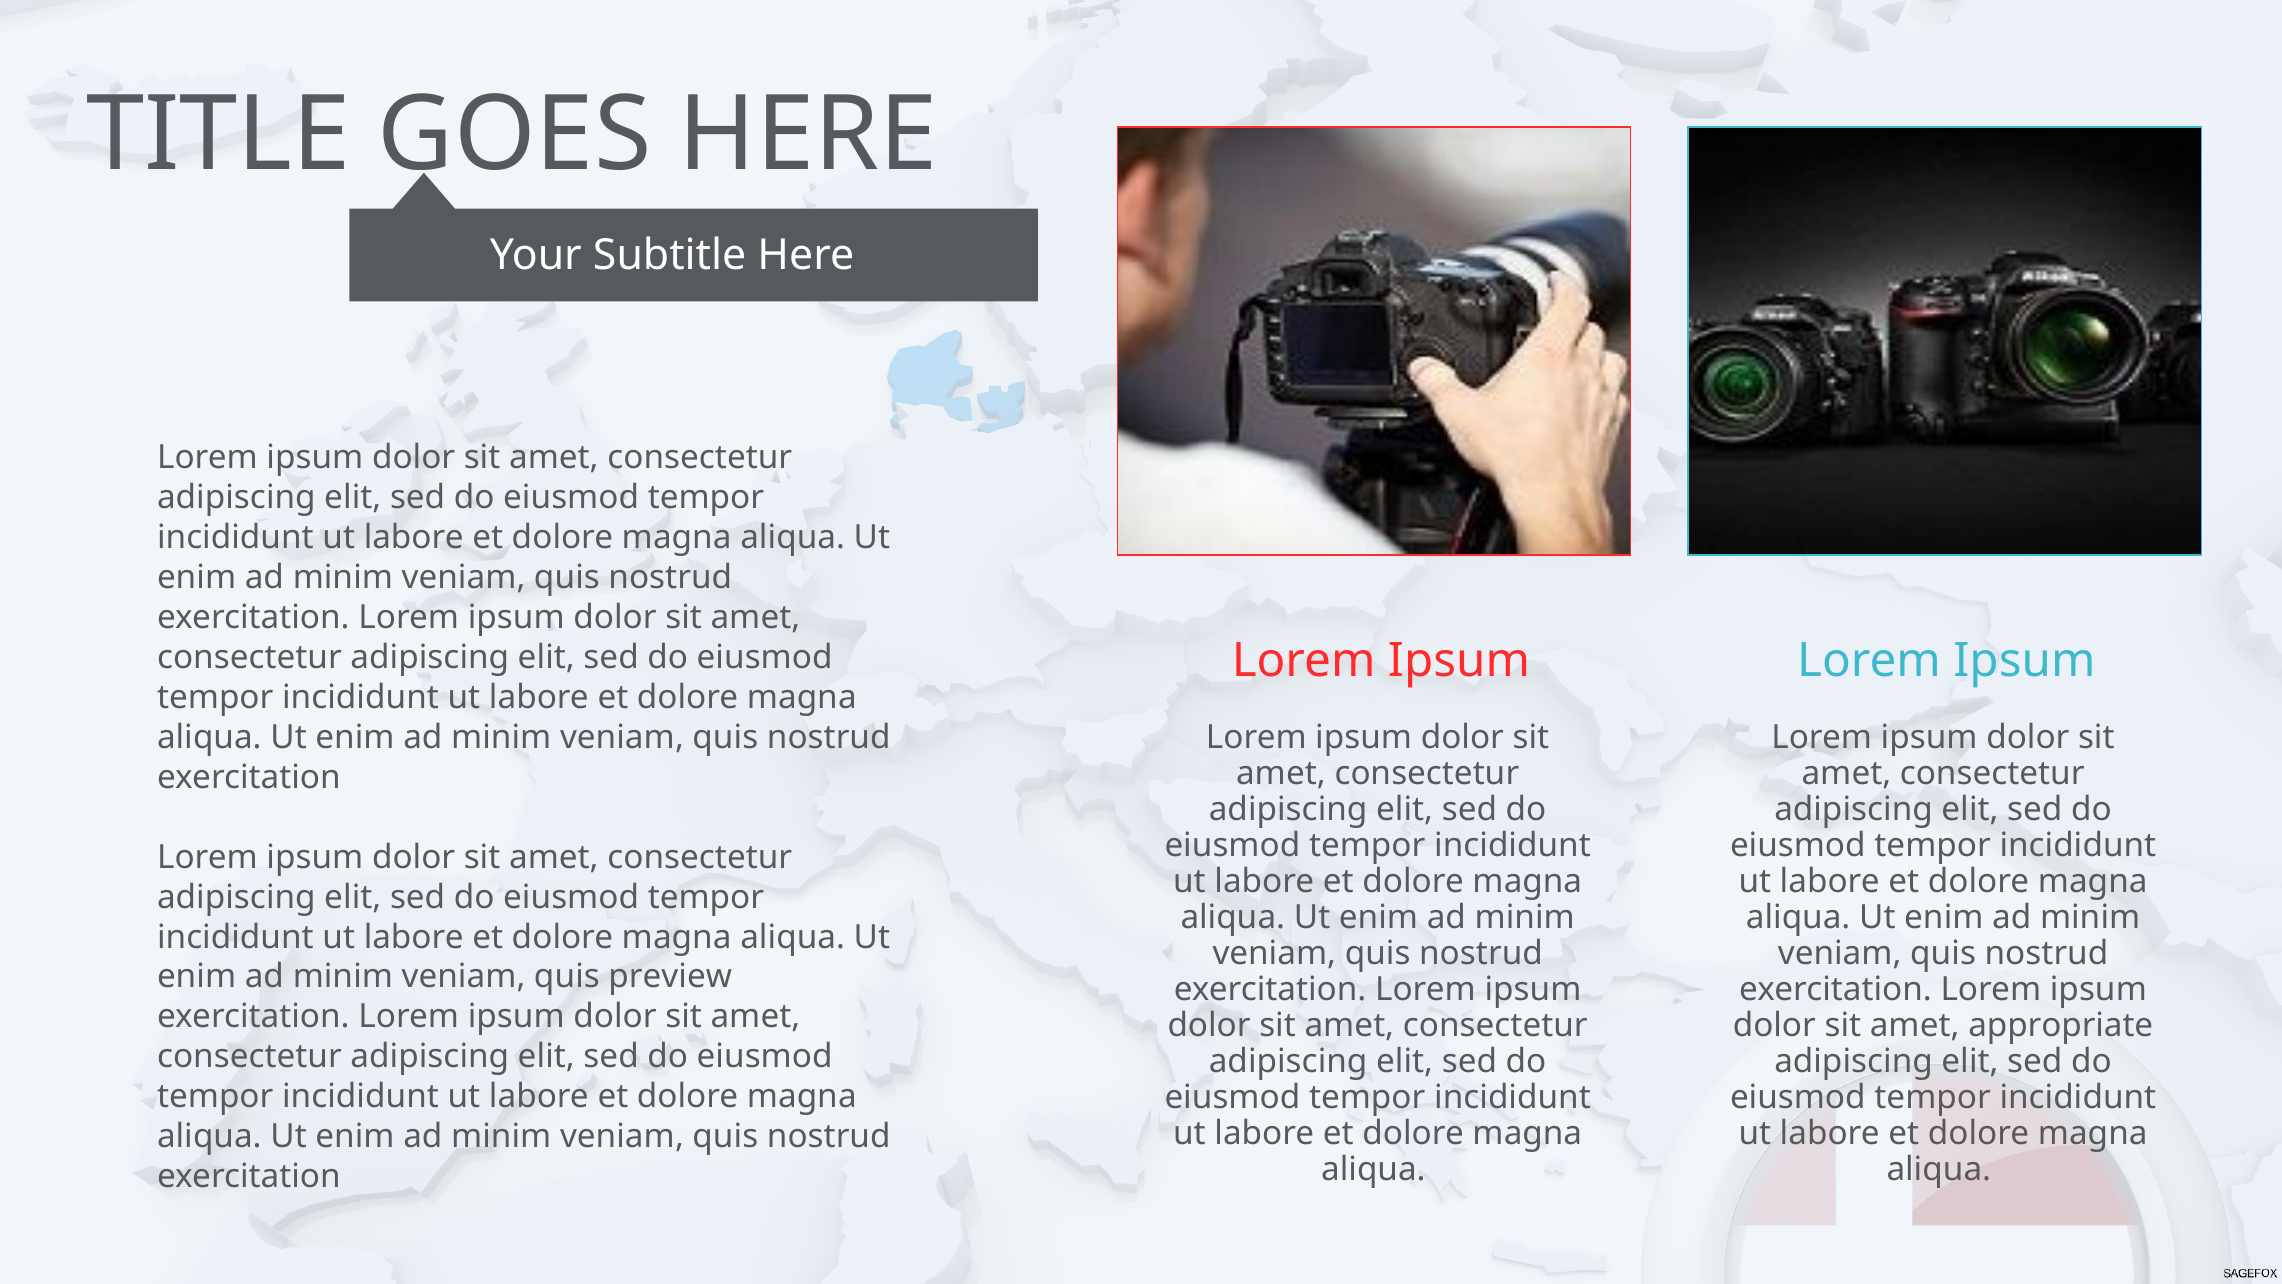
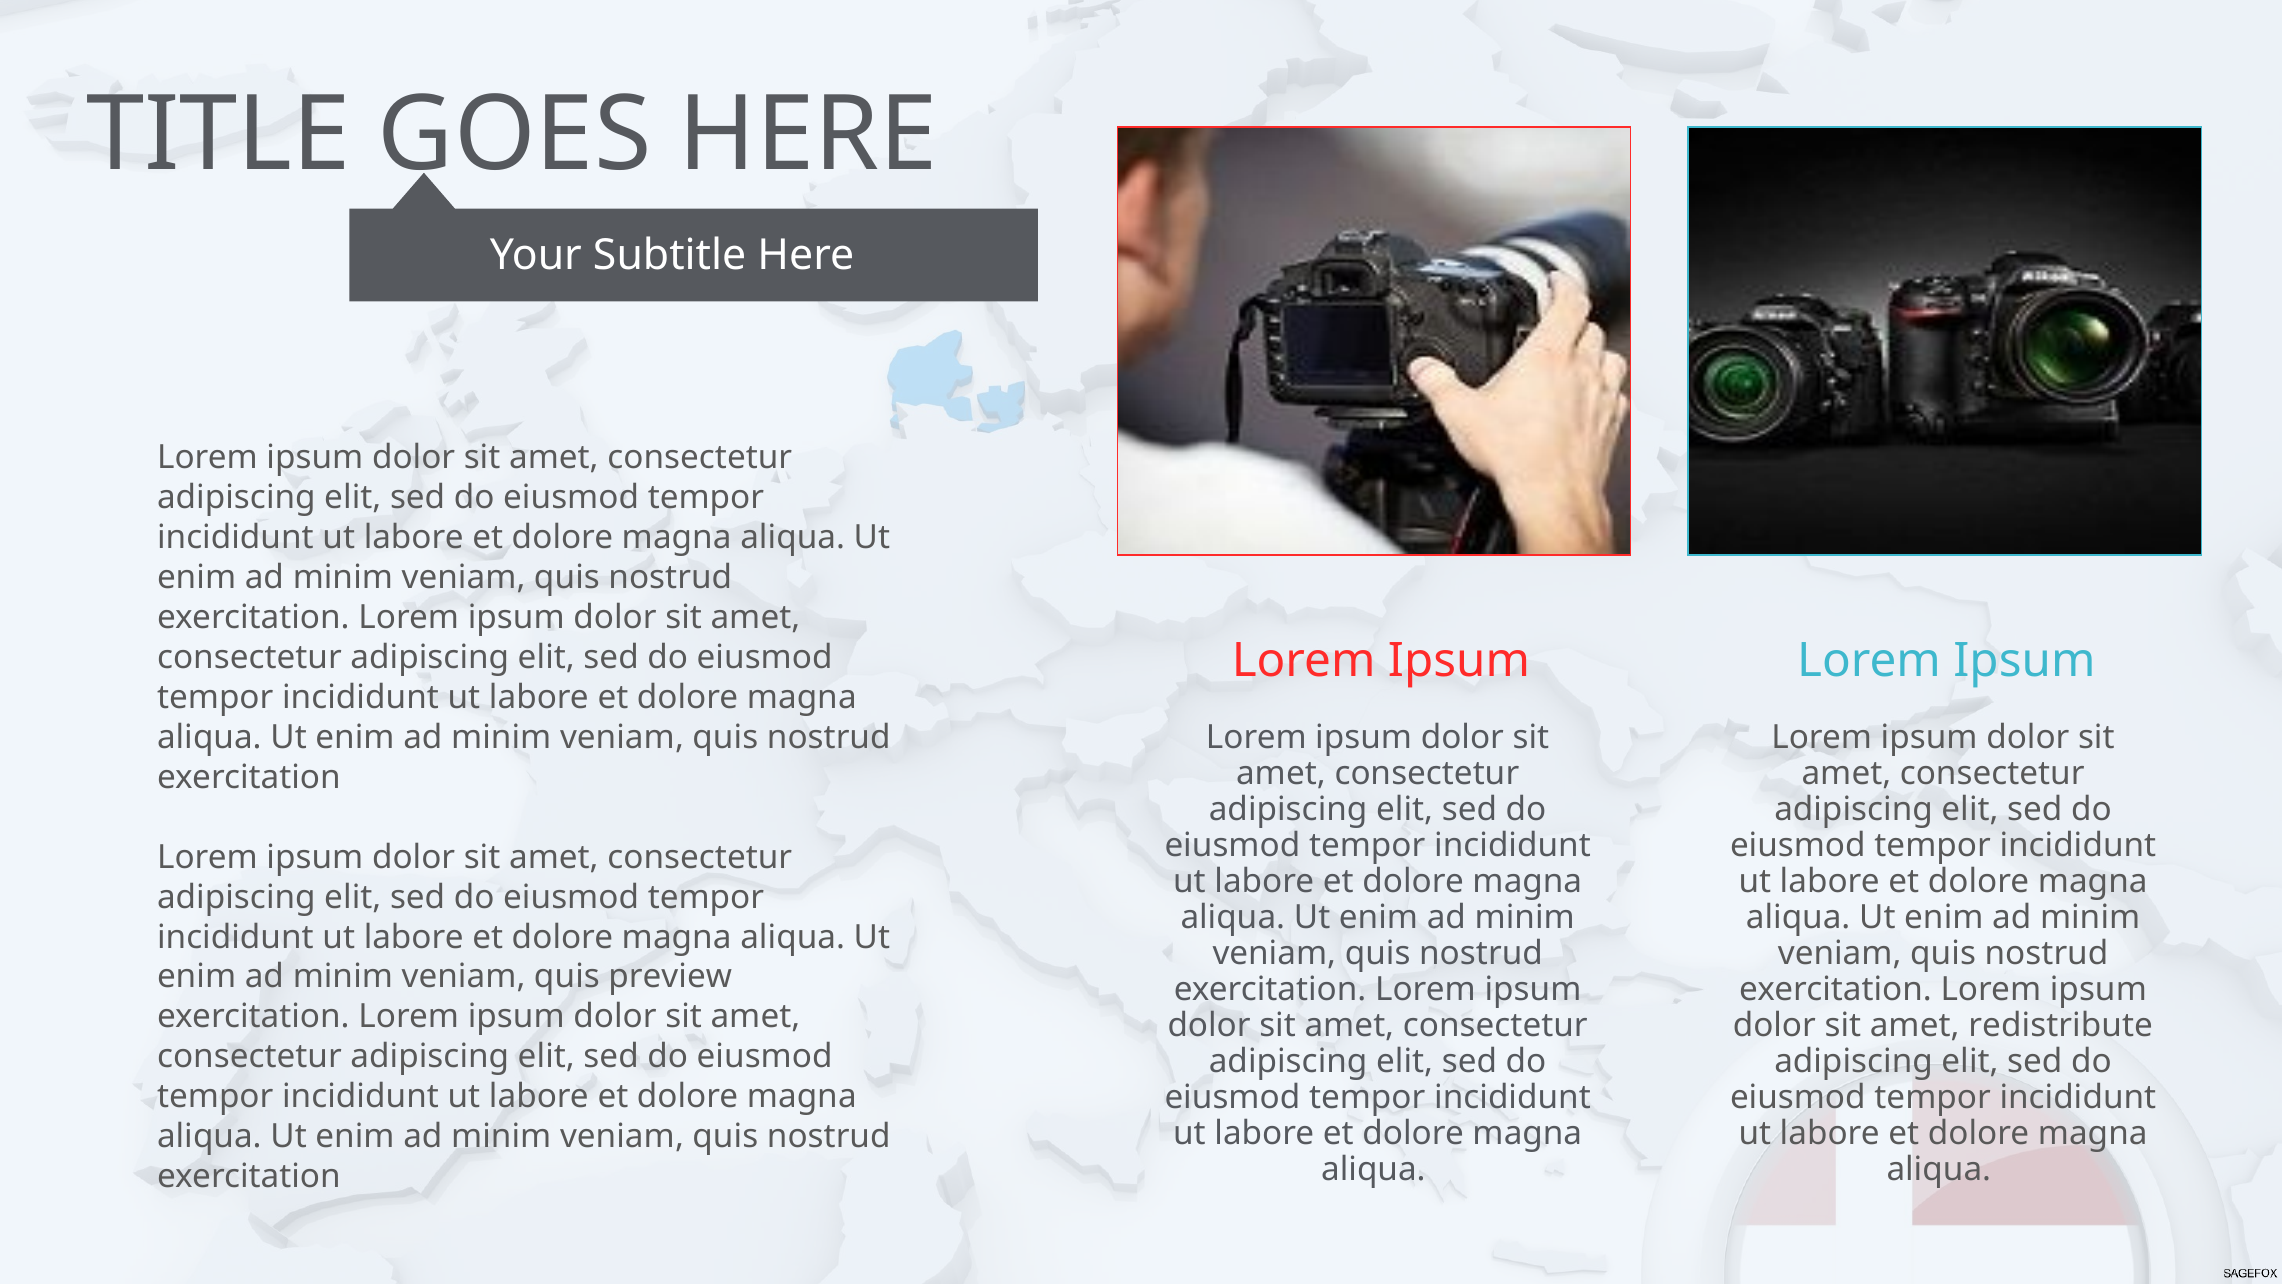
appropriate: appropriate -> redistribute
